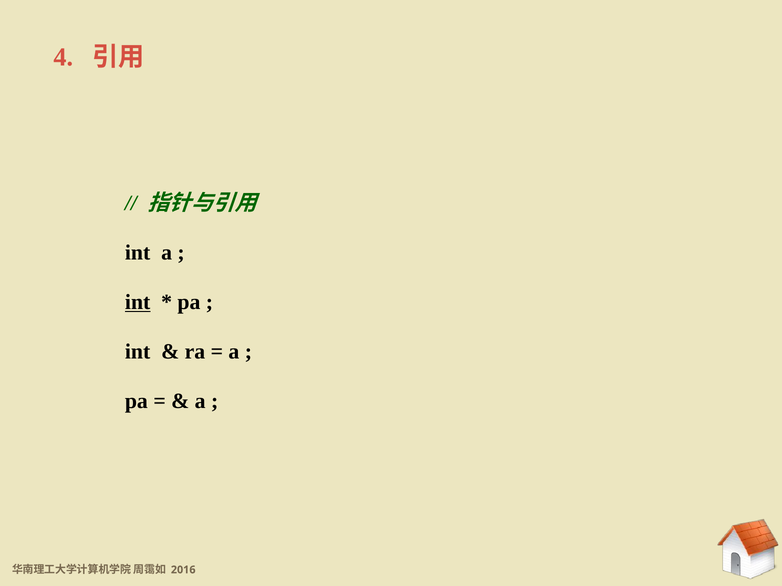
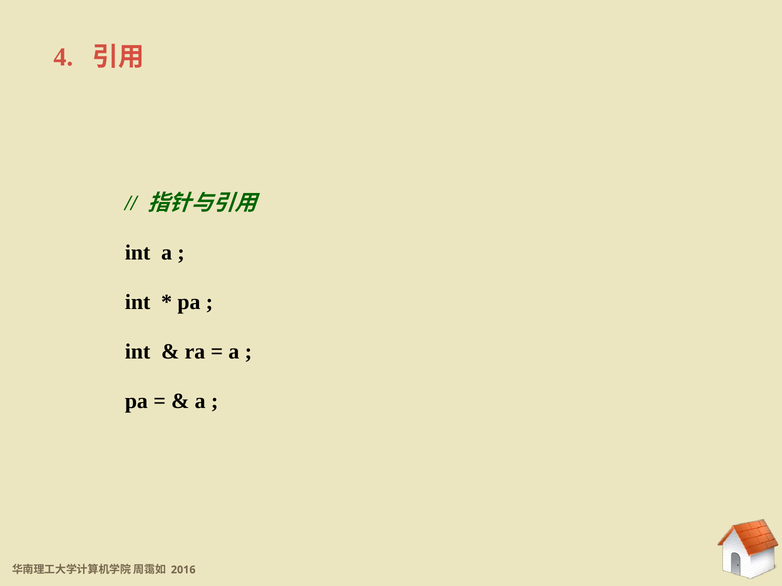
int at (138, 302) underline: present -> none
